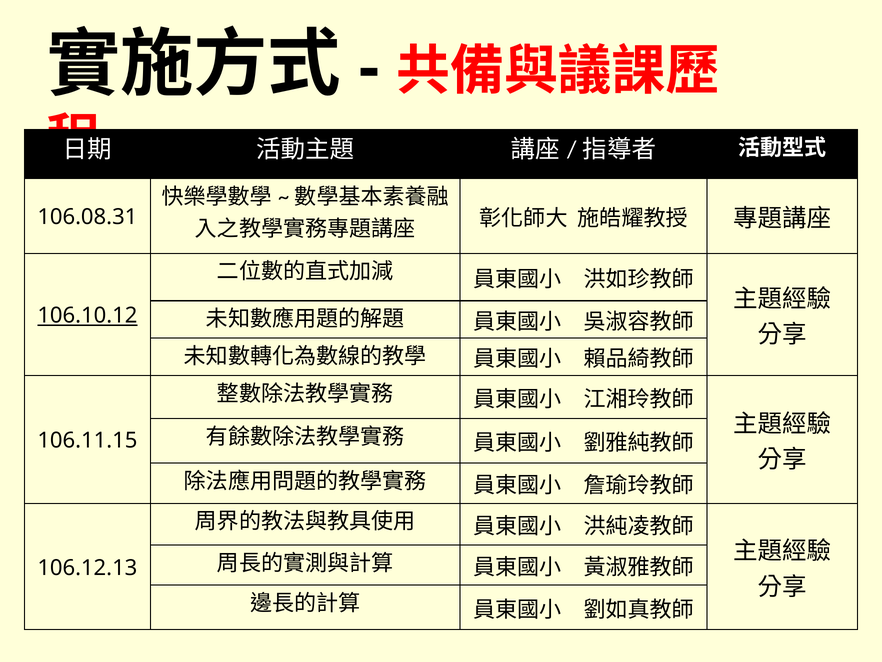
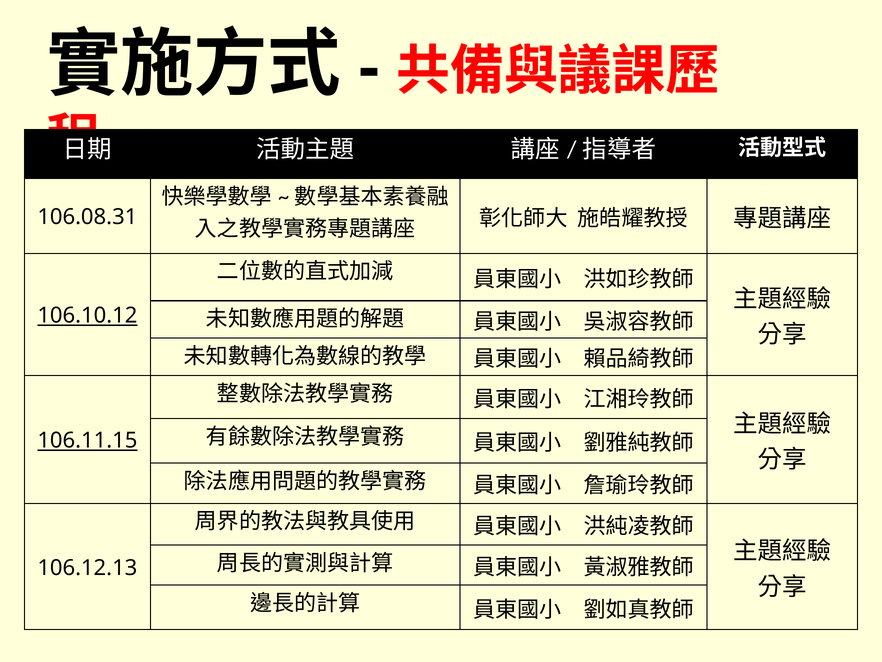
106.11.15 underline: none -> present
